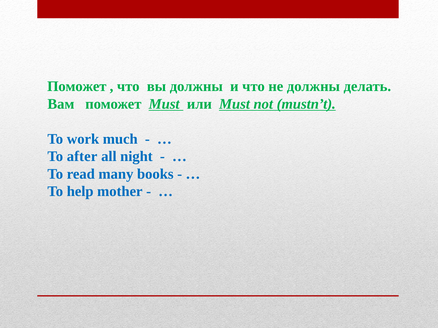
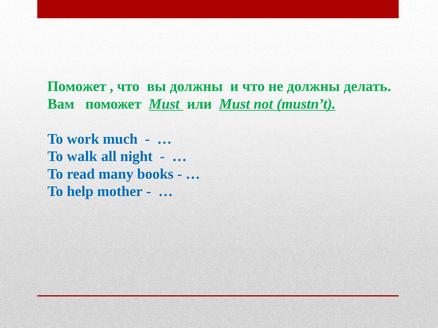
after: after -> walk
